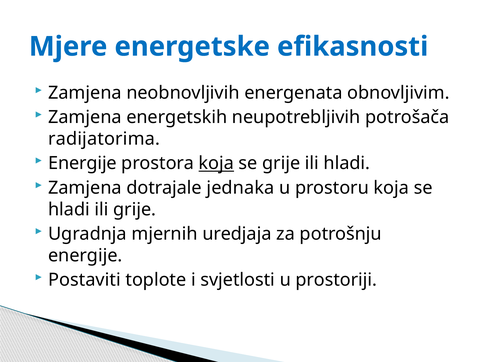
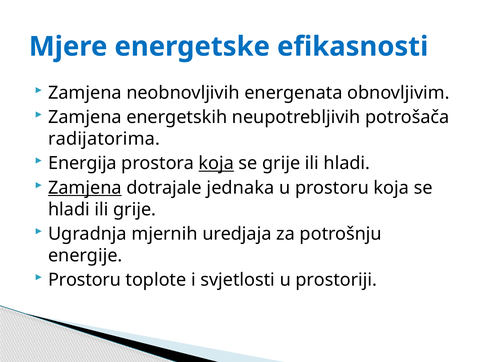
Energije at (82, 163): Energije -> Energija
Zamjena at (85, 187) underline: none -> present
Postaviti at (84, 280): Postaviti -> Prostoru
